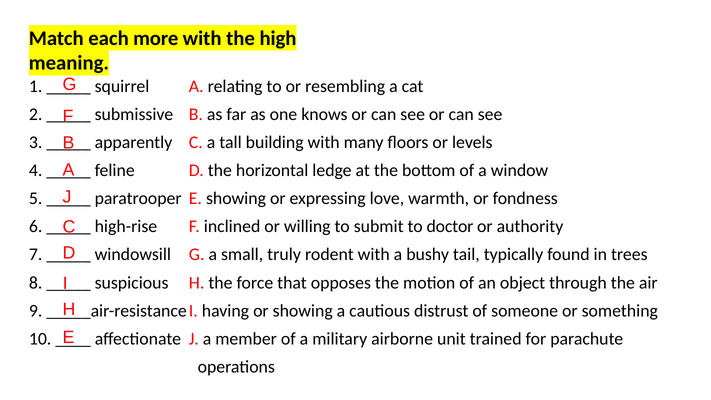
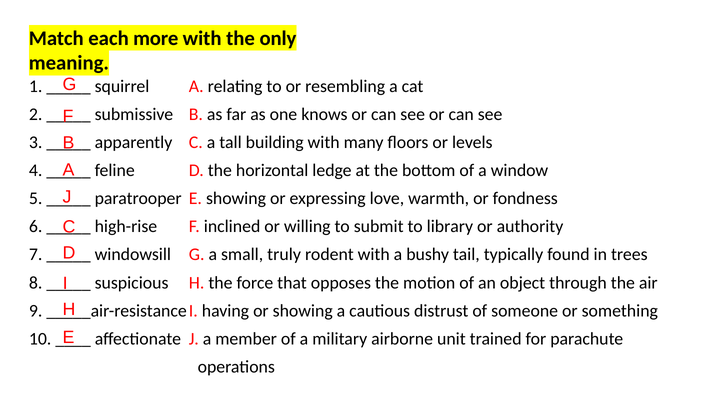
high: high -> only
doctor: doctor -> library
